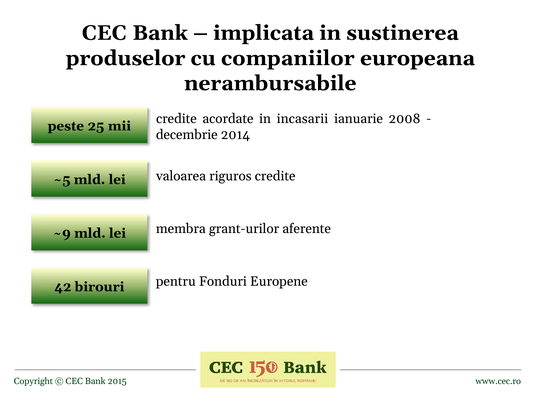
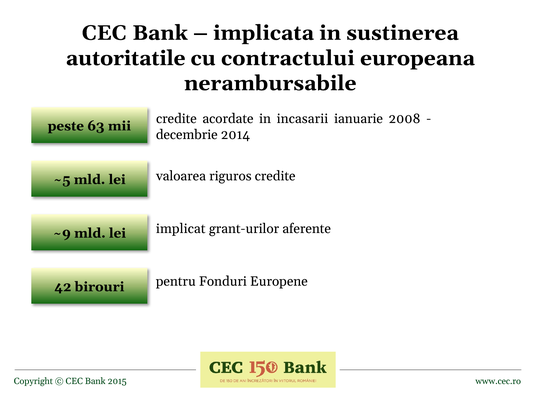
produselor: produselor -> autoritatile
companiilor: companiilor -> contractului
25: 25 -> 63
membra: membra -> implicat
